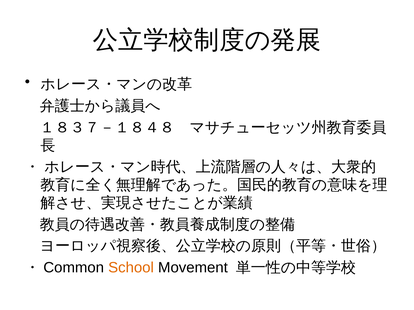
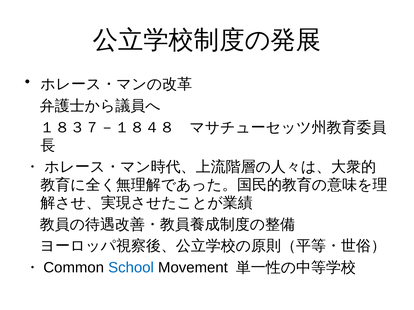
School colour: orange -> blue
